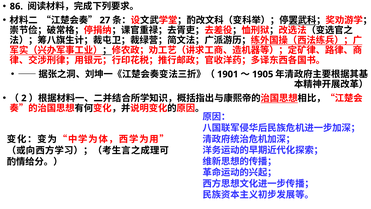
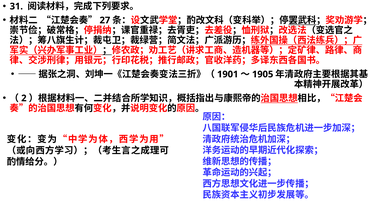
86: 86 -> 31
